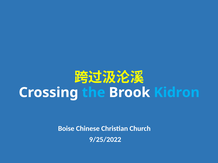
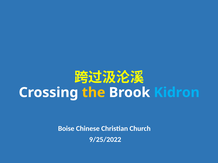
the colour: light blue -> yellow
